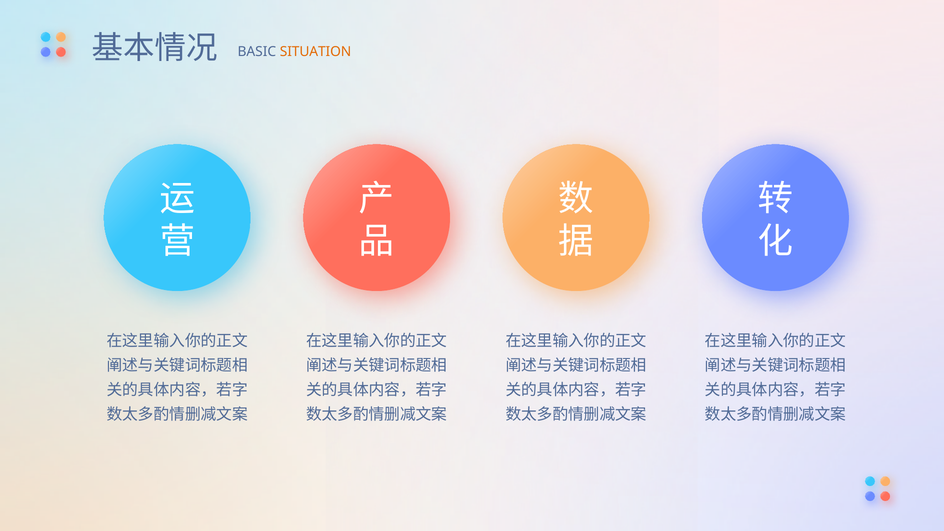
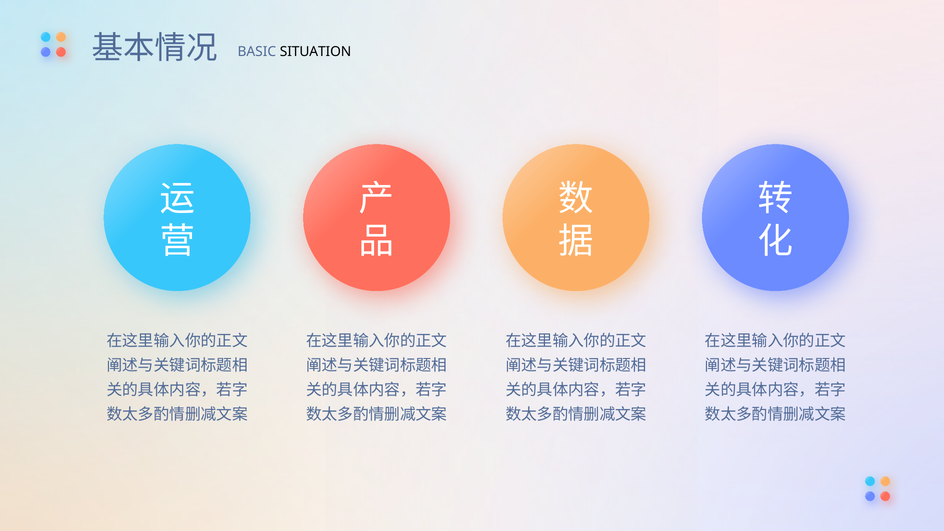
SITUATION colour: orange -> black
